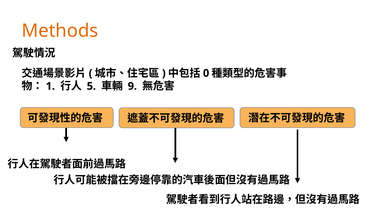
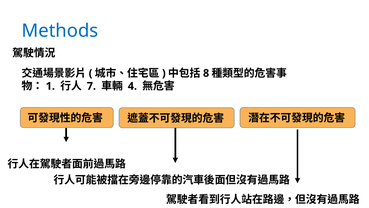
Methods colour: orange -> blue
0: 0 -> 8
5: 5 -> 7
9: 9 -> 4
